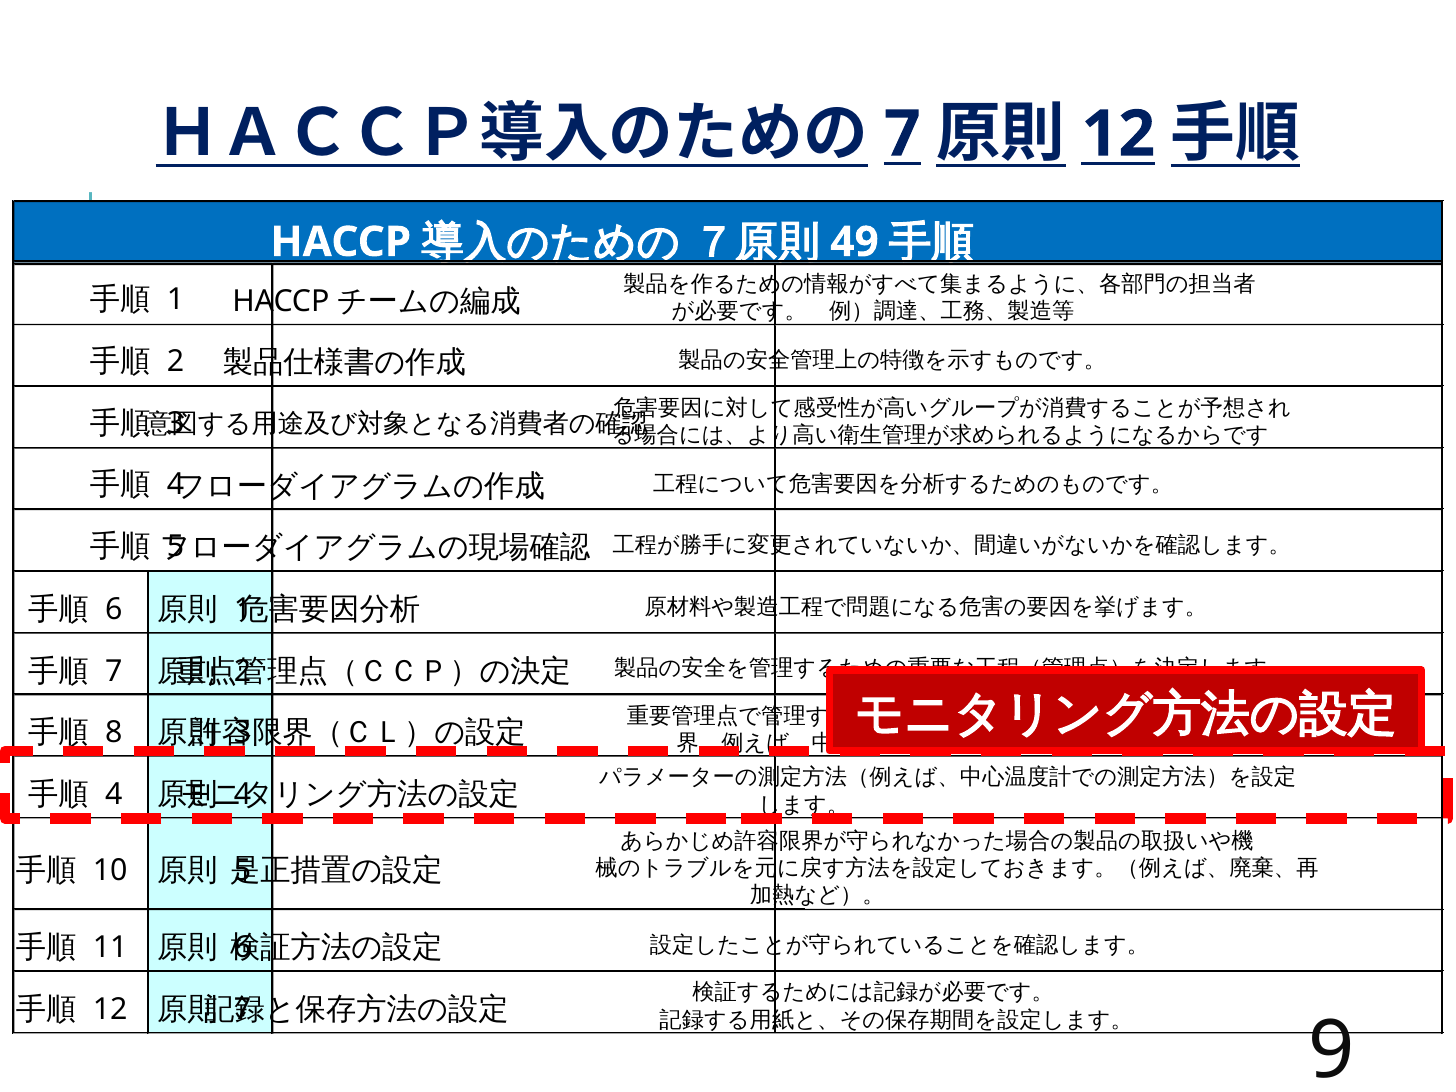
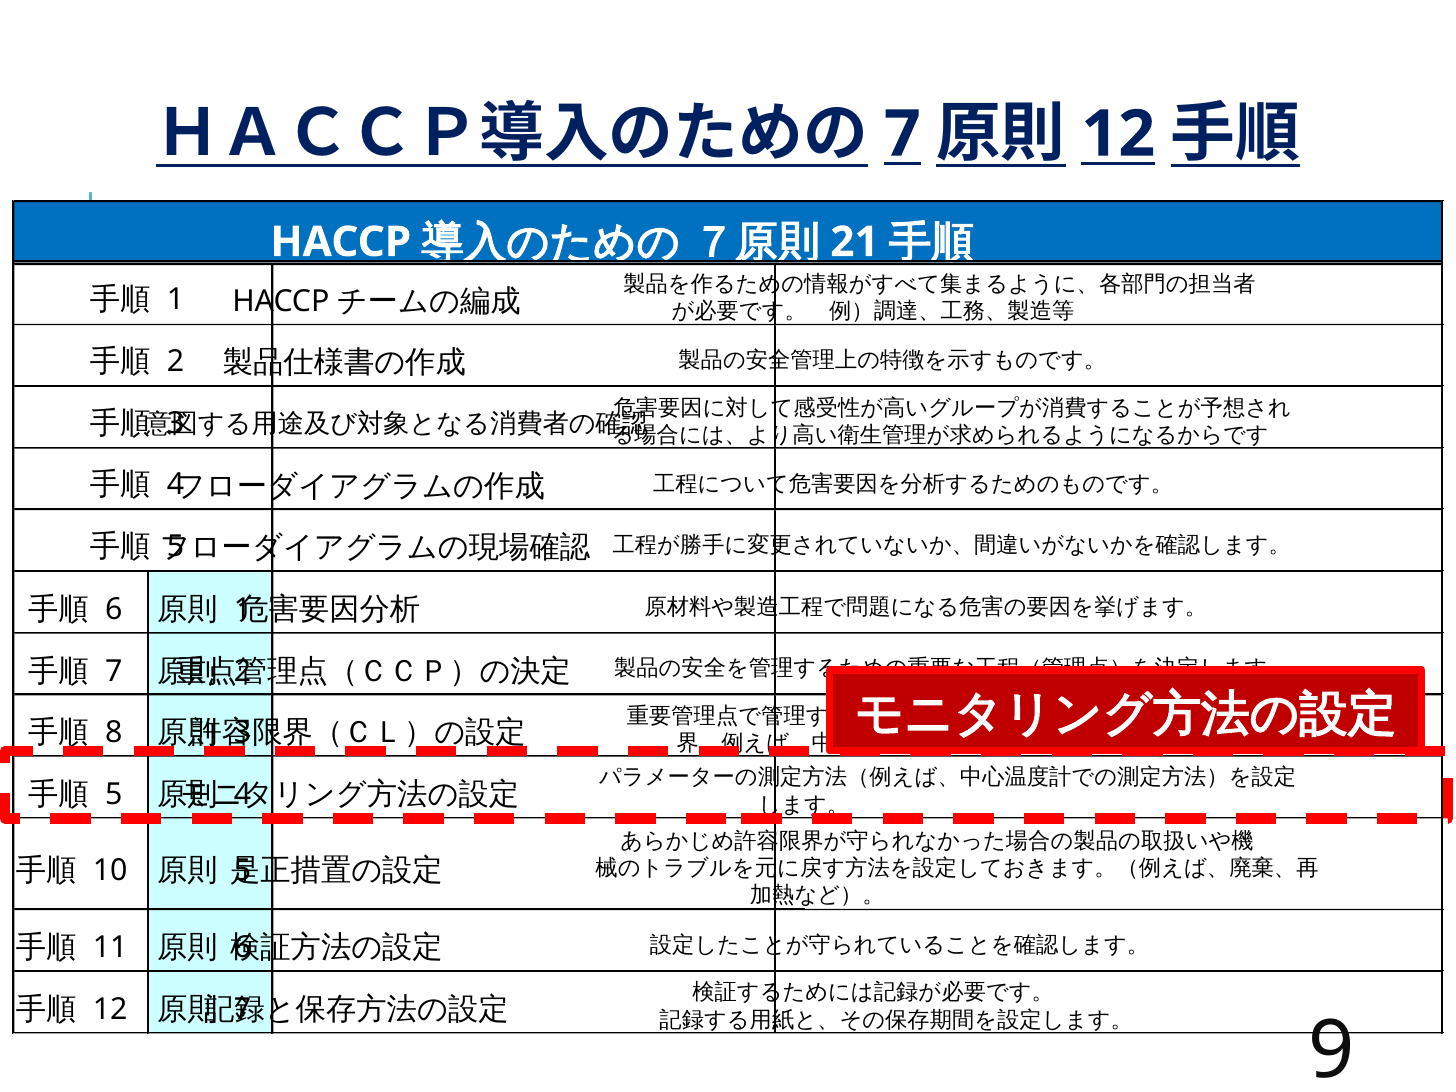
49: 49 -> 21
4 at (114, 794): 4 -> 5
